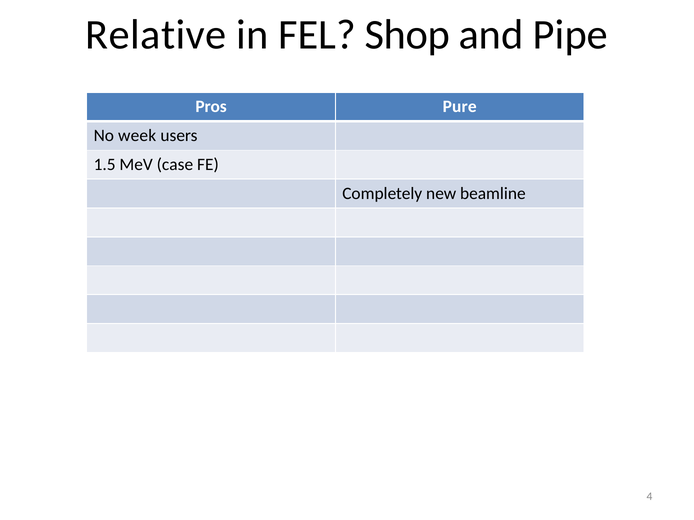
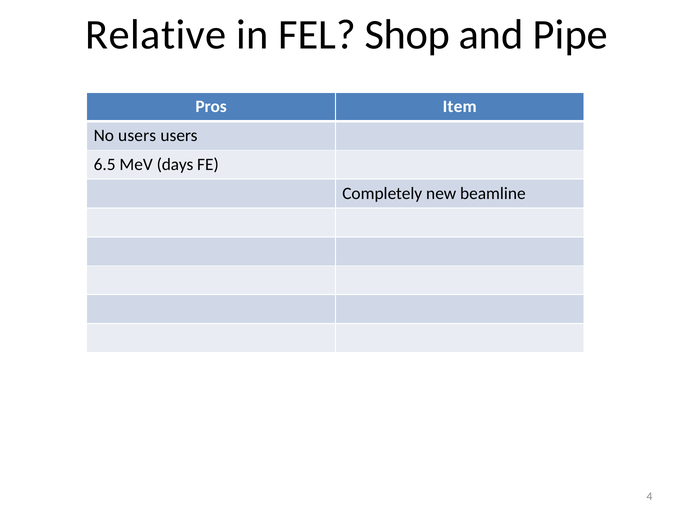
Pure: Pure -> Item
No week: week -> users
1.5: 1.5 -> 6.5
case: case -> days
